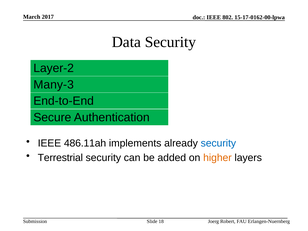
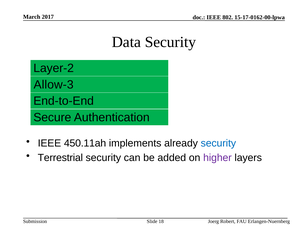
Many-3: Many-3 -> Allow-3
486.11ah: 486.11ah -> 450.11ah
higher colour: orange -> purple
